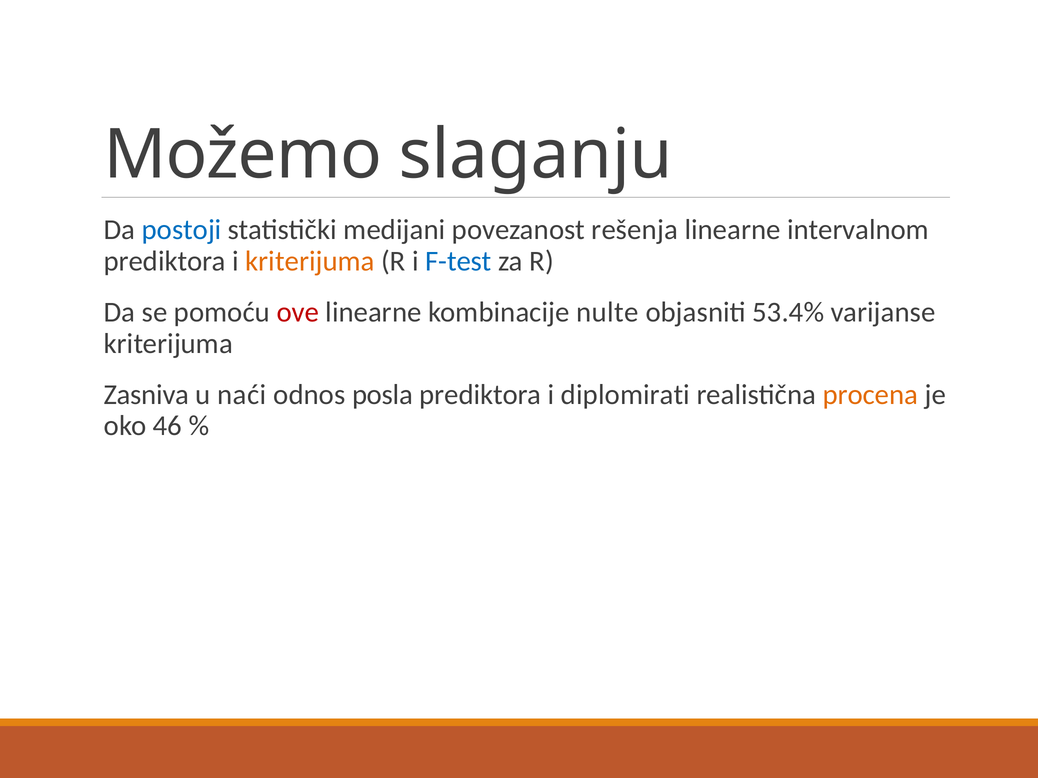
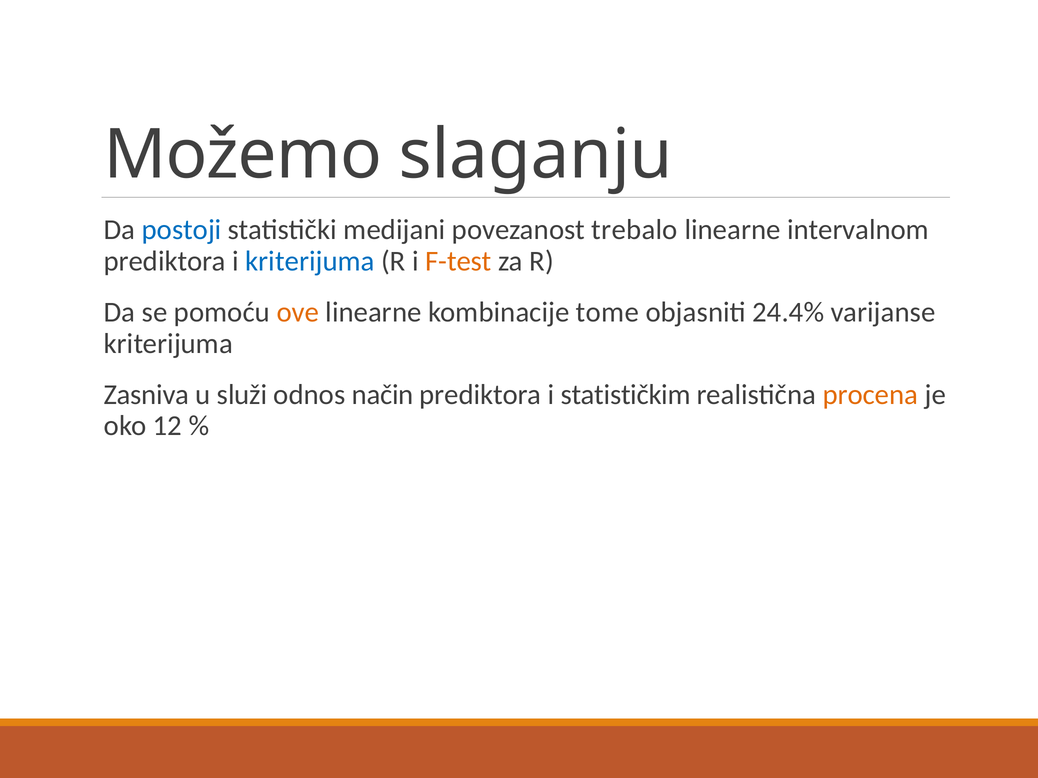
rešenja: rešenja -> trebalo
kriterijuma at (310, 261) colour: orange -> blue
F-test colour: blue -> orange
ove colour: red -> orange
nulte: nulte -> tome
53.4%: 53.4% -> 24.4%
naći: naći -> služi
posla: posla -> način
diplomirati: diplomirati -> statističkim
46: 46 -> 12
